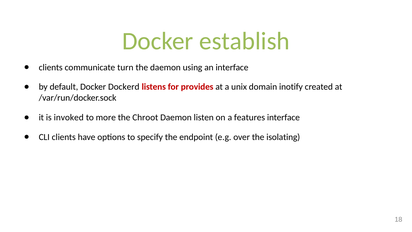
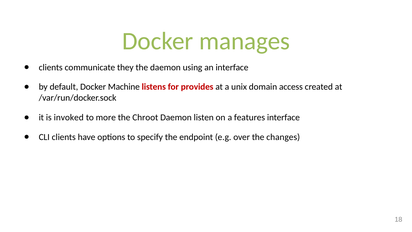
establish: establish -> manages
turn: turn -> they
Dockerd: Dockerd -> Machine
inotify: inotify -> access
isolating: isolating -> changes
